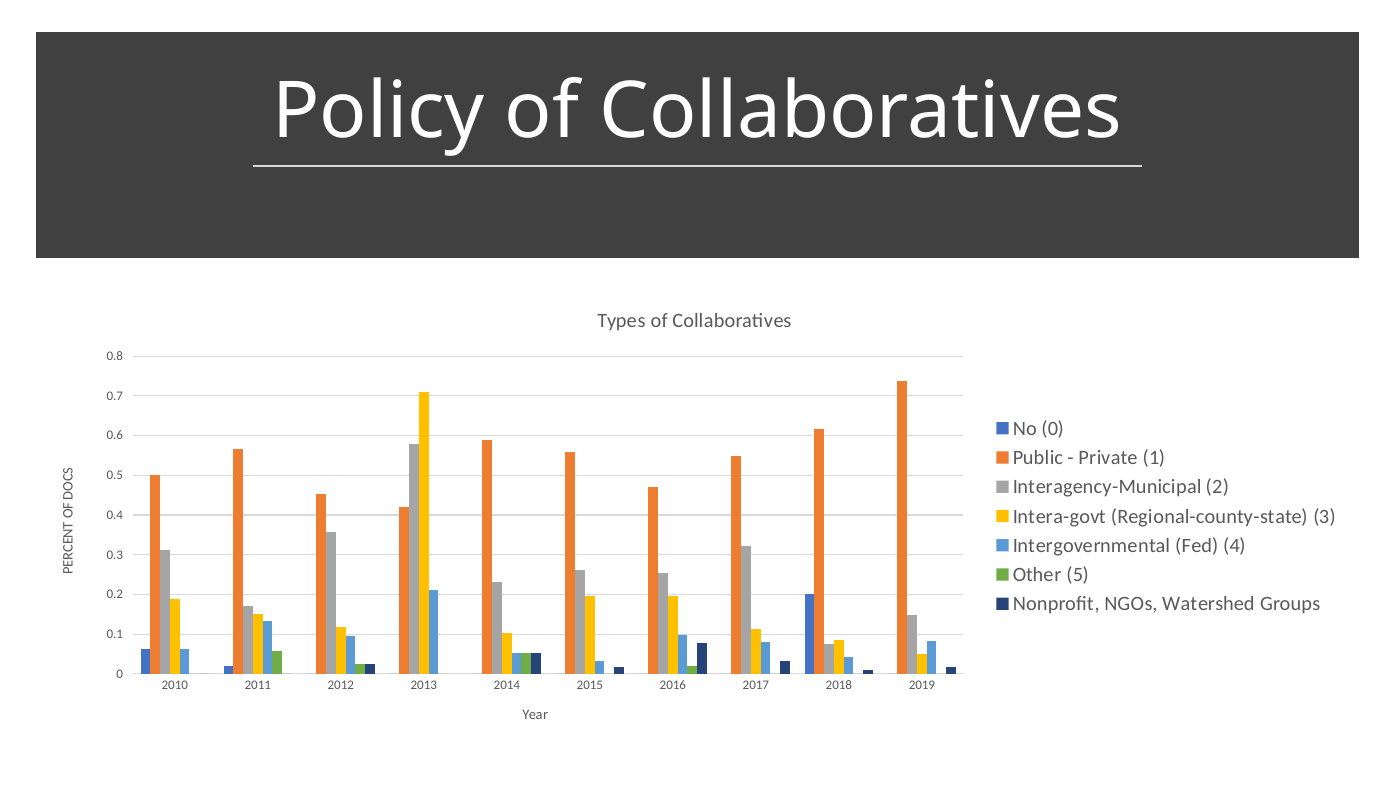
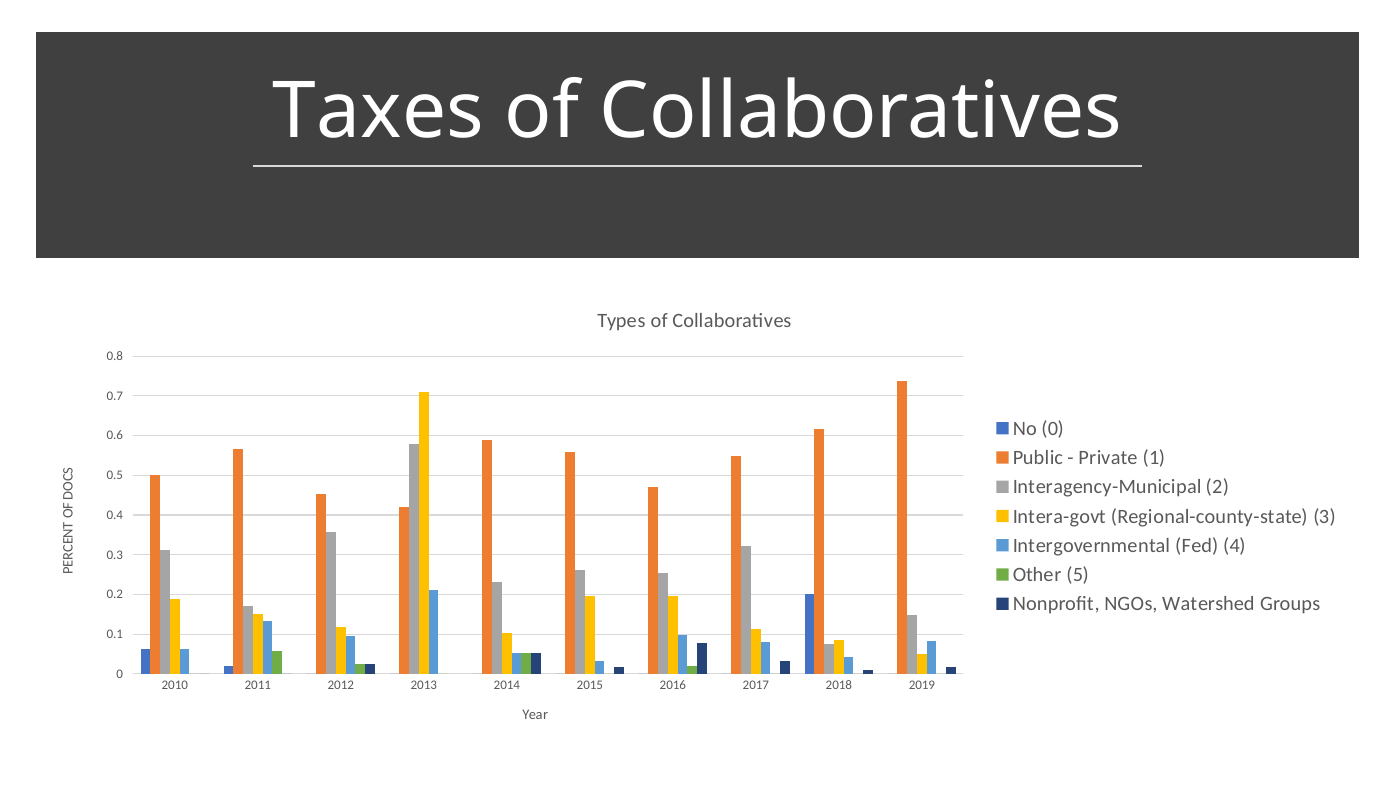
Policy: Policy -> Taxes
